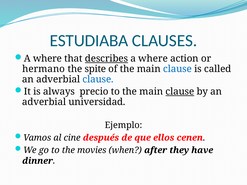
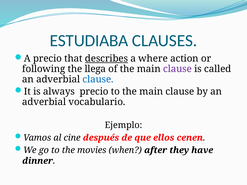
where at (48, 59): where -> precio
hermano: hermano -> following
spite: spite -> llega
clause at (177, 69) colour: blue -> purple
clause at (180, 92) underline: present -> none
universidad: universidad -> vocabulario
